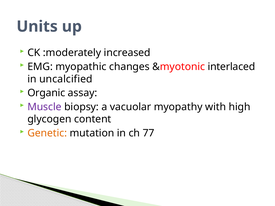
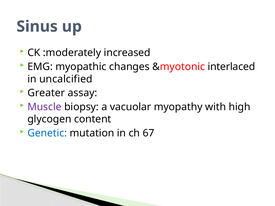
Units: Units -> Sinus
Organic: Organic -> Greater
Genetic colour: orange -> blue
77: 77 -> 67
